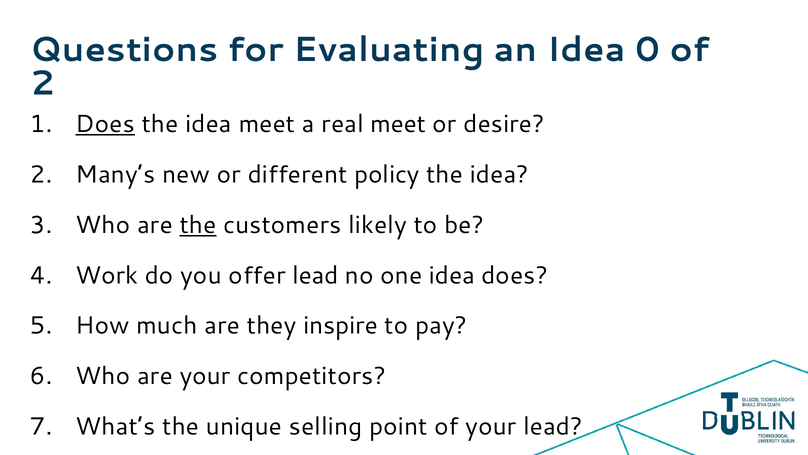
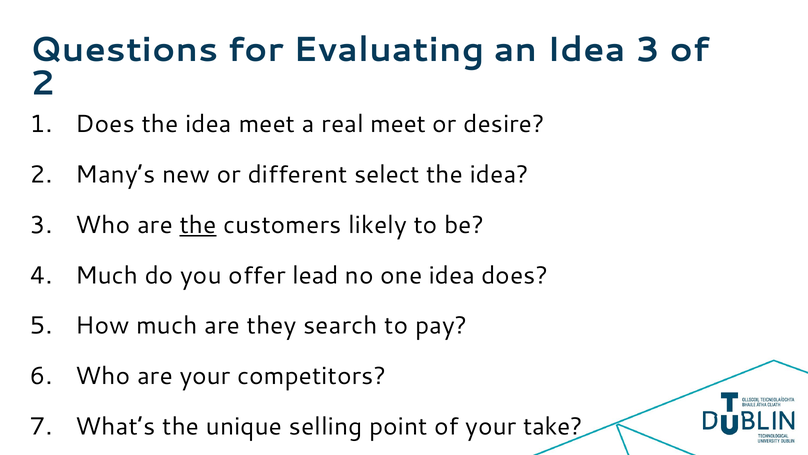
an Idea 0: 0 -> 3
Does at (105, 124) underline: present -> none
policy: policy -> select
Work at (107, 275): Work -> Much
inspire: inspire -> search
your lead: lead -> take
